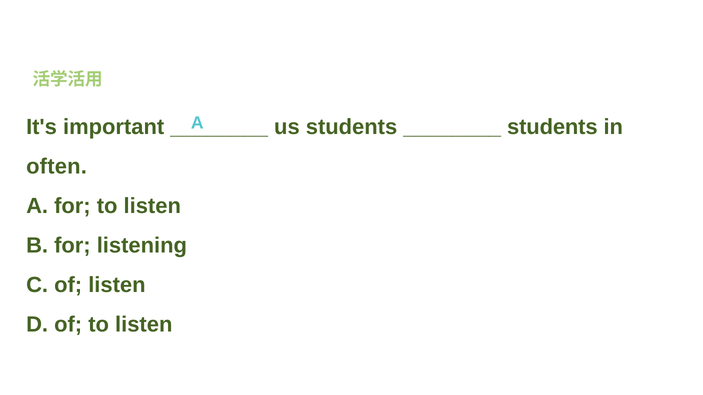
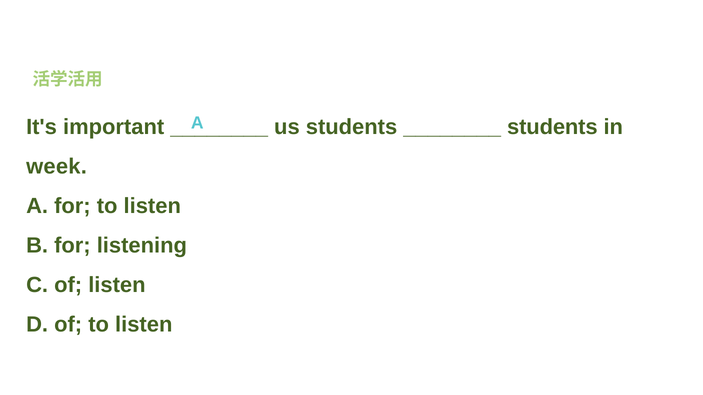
often: often -> week
